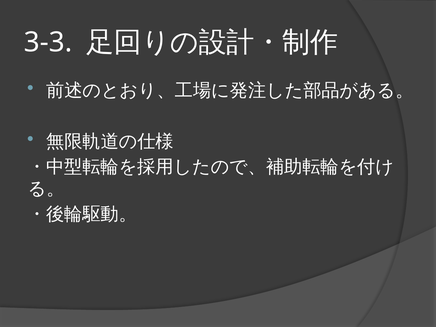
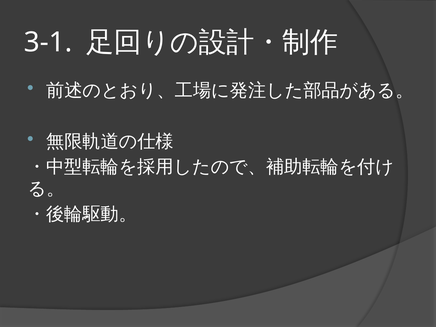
3-3: 3-3 -> 3-1
